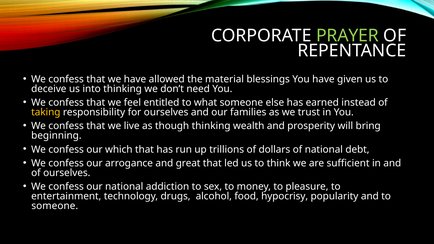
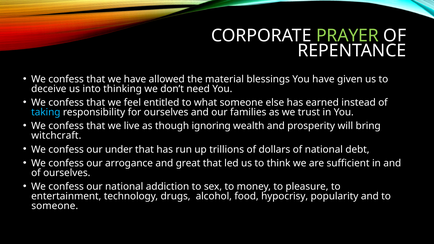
taking colour: yellow -> light blue
though thinking: thinking -> ignoring
beginning: beginning -> witchcraft
which: which -> under
